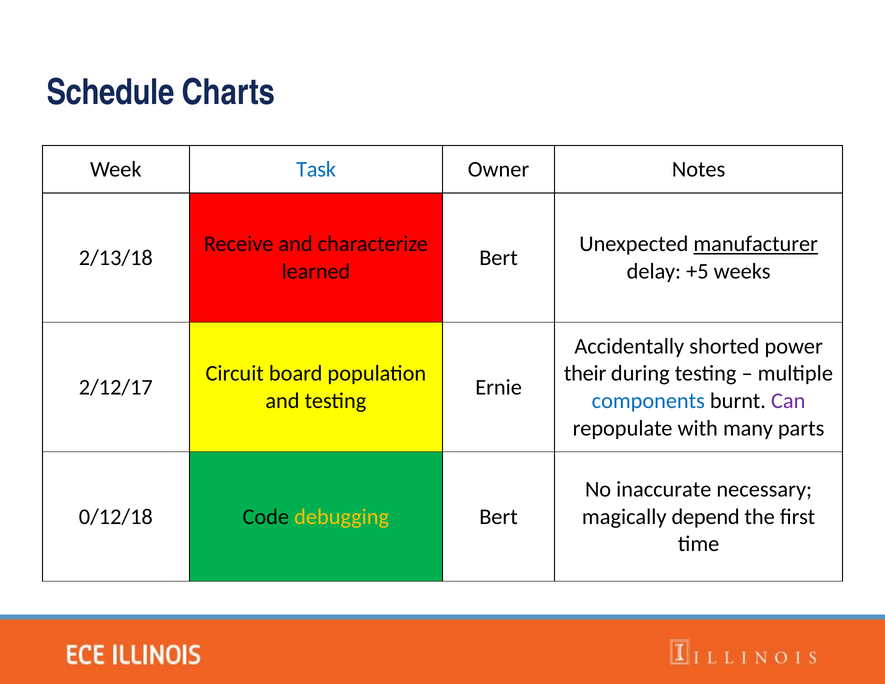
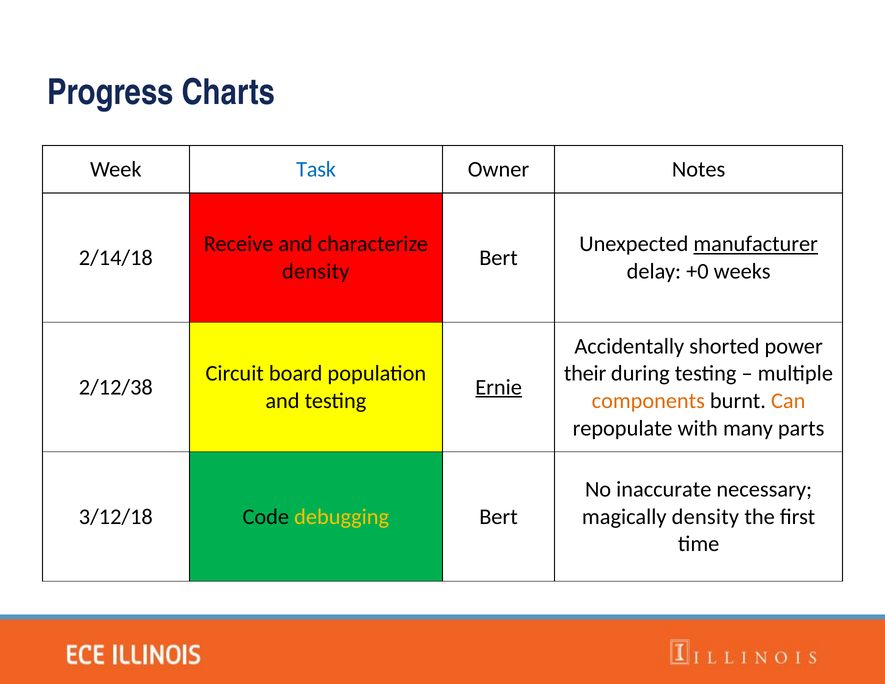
Schedule: Schedule -> Progress
2/13/18: 2/13/18 -> 2/14/18
learned at (316, 271): learned -> density
+5: +5 -> +0
2/12/17: 2/12/17 -> 2/12/38
Ernie underline: none -> present
components colour: blue -> orange
Can colour: purple -> orange
0/12/18: 0/12/18 -> 3/12/18
magically depend: depend -> density
